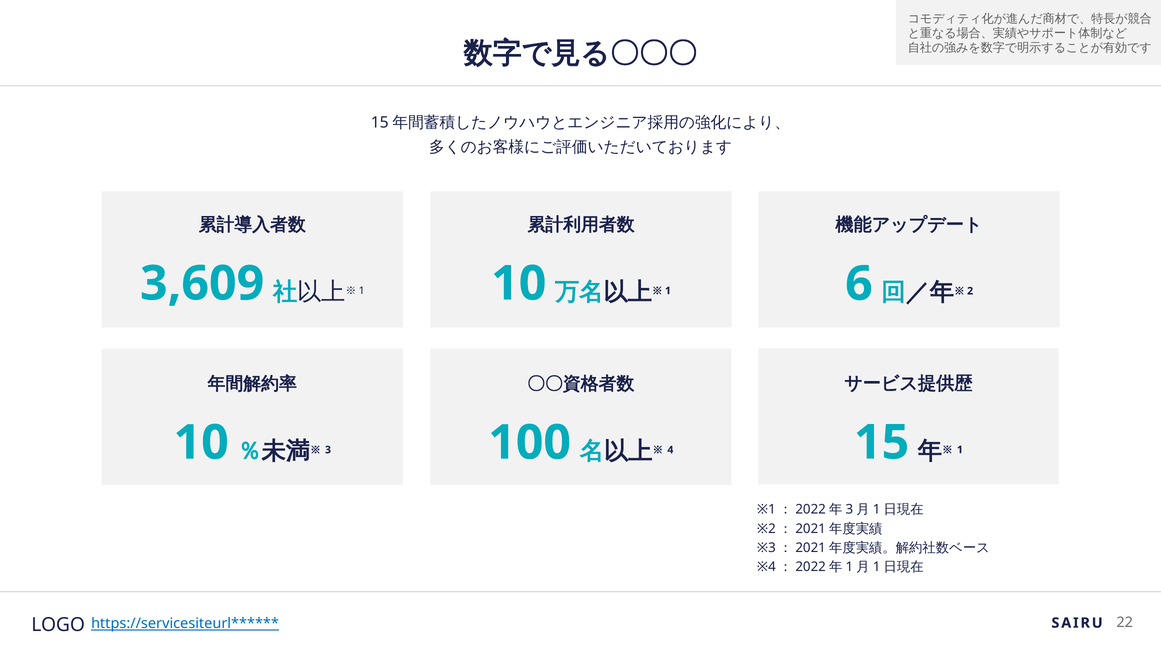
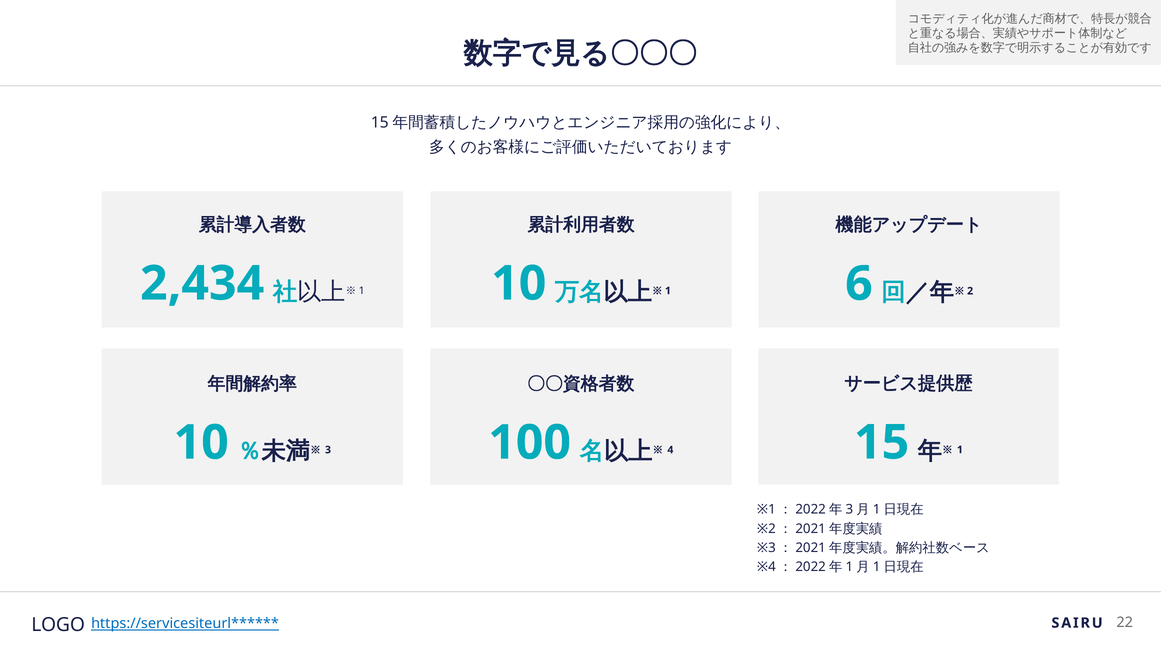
3,609: 3,609 -> 2,434
